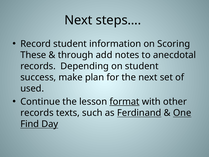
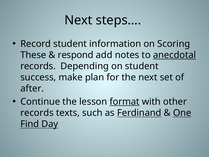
through: through -> respond
anecdotal underline: none -> present
used: used -> after
